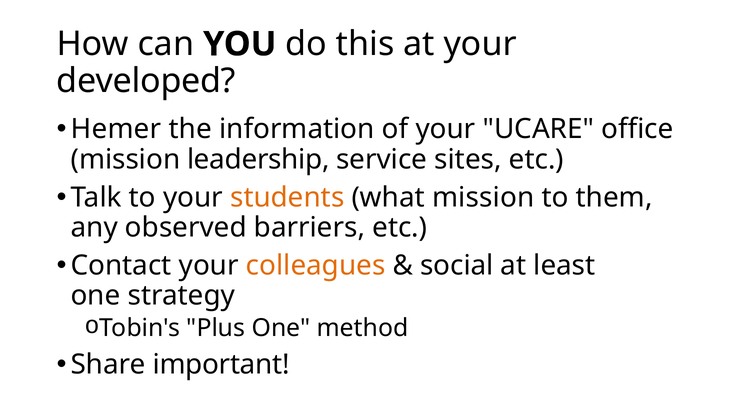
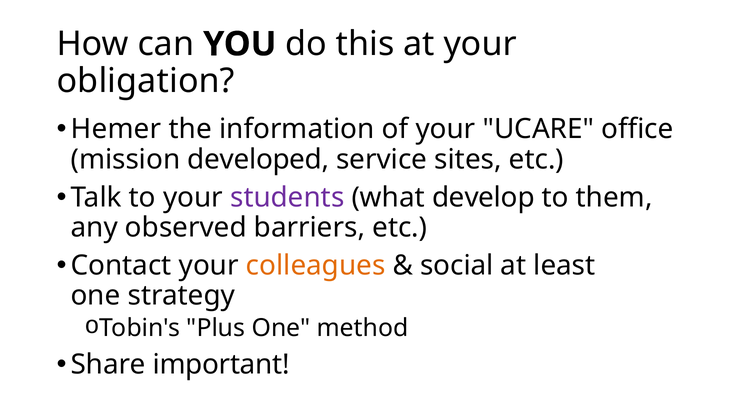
developed: developed -> obligation
leadership: leadership -> developed
students colour: orange -> purple
what mission: mission -> develop
